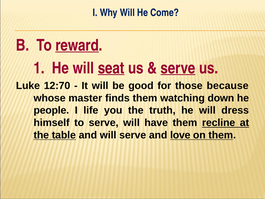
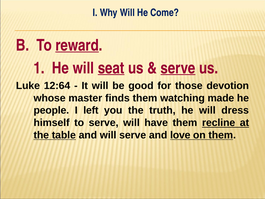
12:70: 12:70 -> 12:64
because: because -> devotion
down: down -> made
life: life -> left
